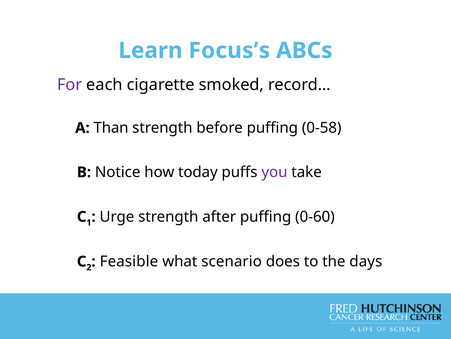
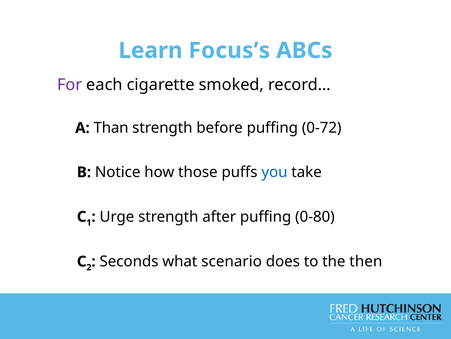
0-58: 0-58 -> 0-72
today: today -> those
you colour: purple -> blue
0-60: 0-60 -> 0-80
Feasible: Feasible -> Seconds
days: days -> then
